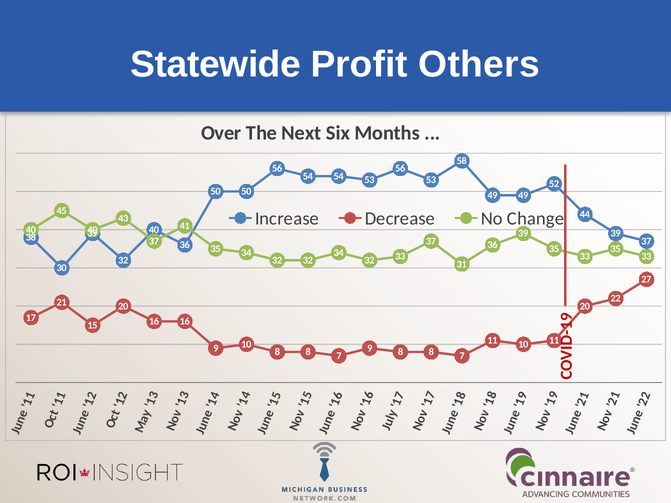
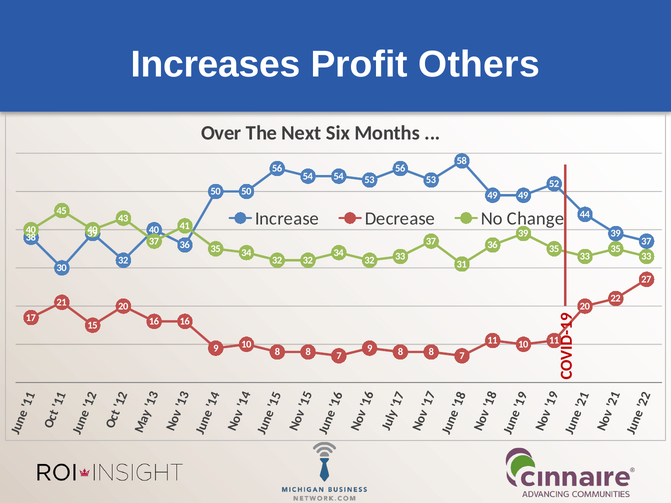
Statewide: Statewide -> Increases
